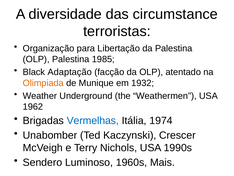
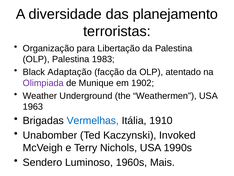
circumstance: circumstance -> planejamento
1985: 1985 -> 1983
Olimpiada colour: orange -> purple
1932: 1932 -> 1902
1962: 1962 -> 1963
1974: 1974 -> 1910
Crescer: Crescer -> Invoked
